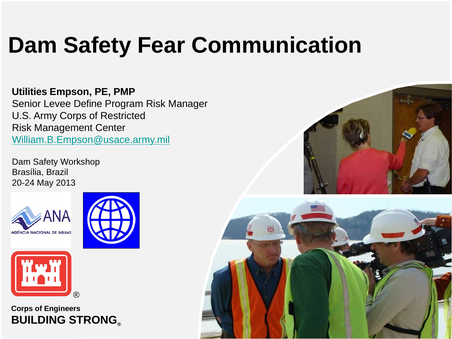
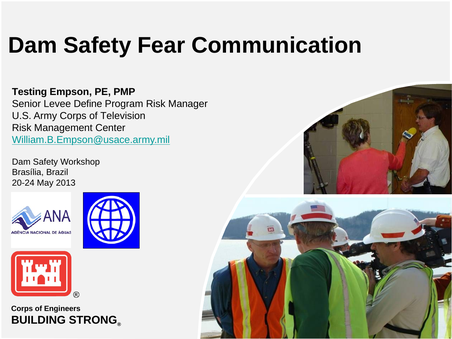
Utilities: Utilities -> Testing
Restricted: Restricted -> Television
